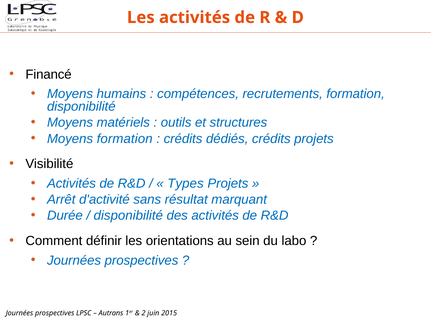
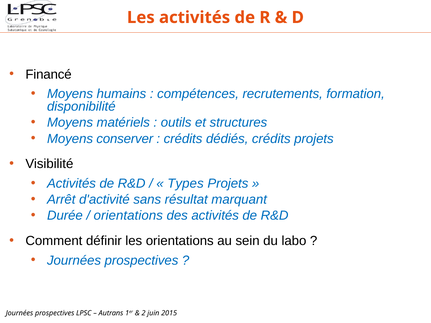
Moyens formation: formation -> conserver
disponibilité at (128, 216): disponibilité -> orientations
